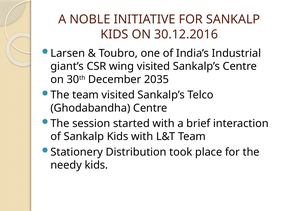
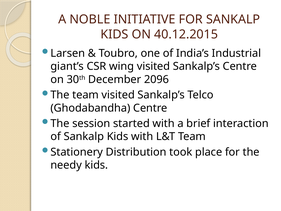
30.12.2016: 30.12.2016 -> 40.12.2015
2035: 2035 -> 2096
